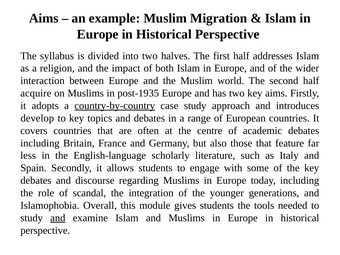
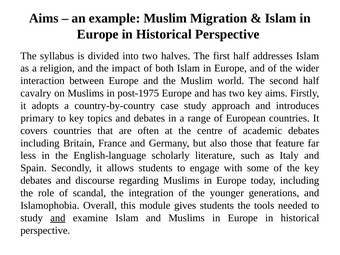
acquire: acquire -> cavalry
post-1935: post-1935 -> post-1975
country-by-country underline: present -> none
develop: develop -> primary
